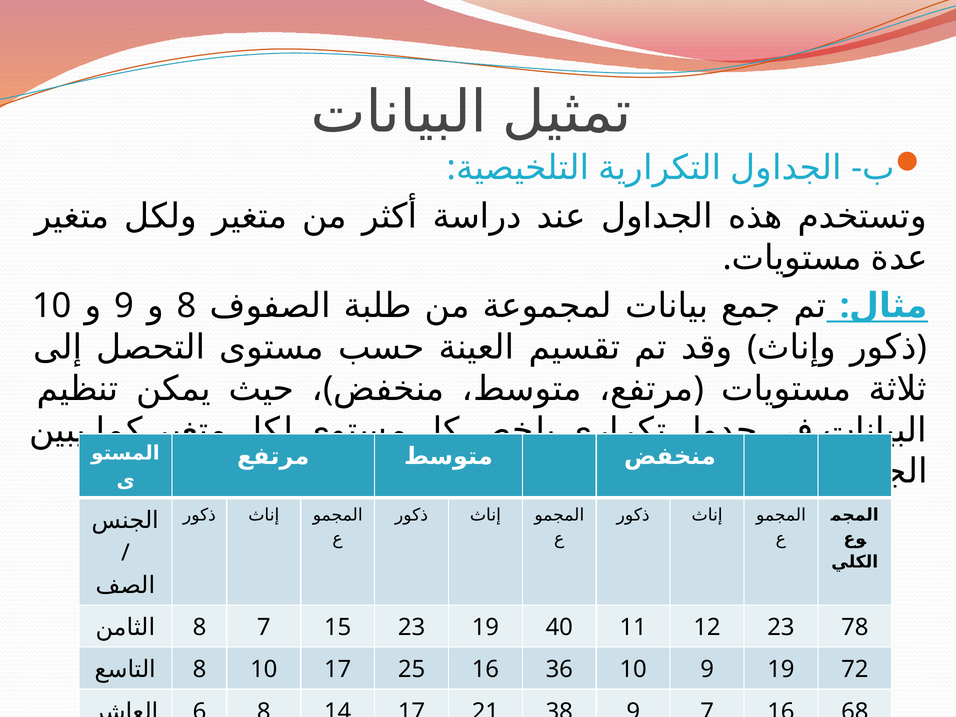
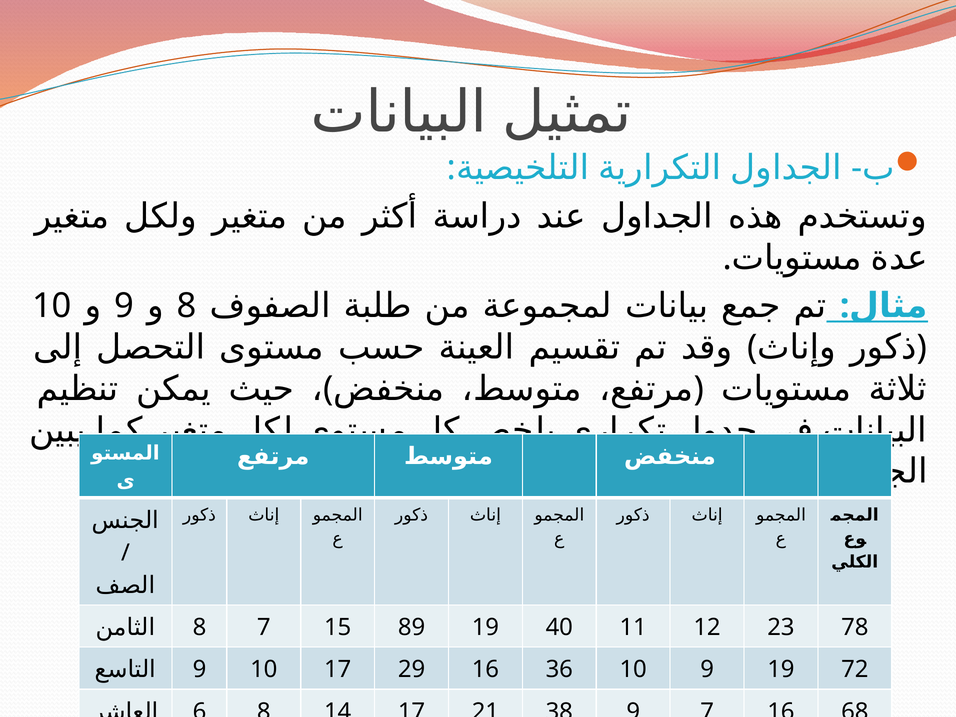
15 23: 23 -> 89
8 at (200, 670): 8 -> 9
17 25: 25 -> 29
